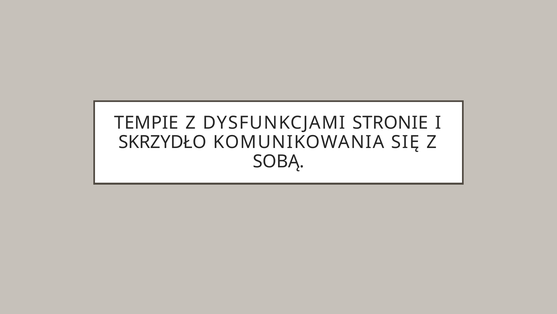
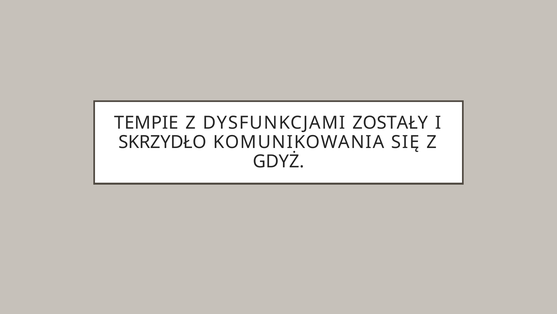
STRONIE: STRONIE -> ZOSTAŁY
SOBĄ: SOBĄ -> GDYŻ
